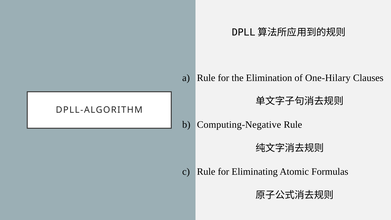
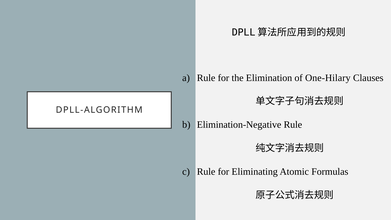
Computing-Negative: Computing-Negative -> Elimination-Negative
